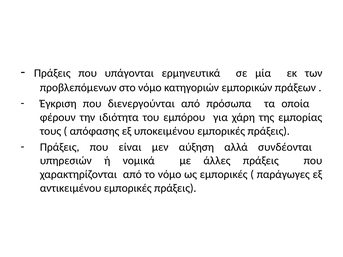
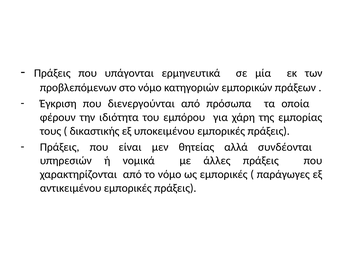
απόφασης: απόφασης -> δικαστικής
αύξηση: αύξηση -> θητείας
